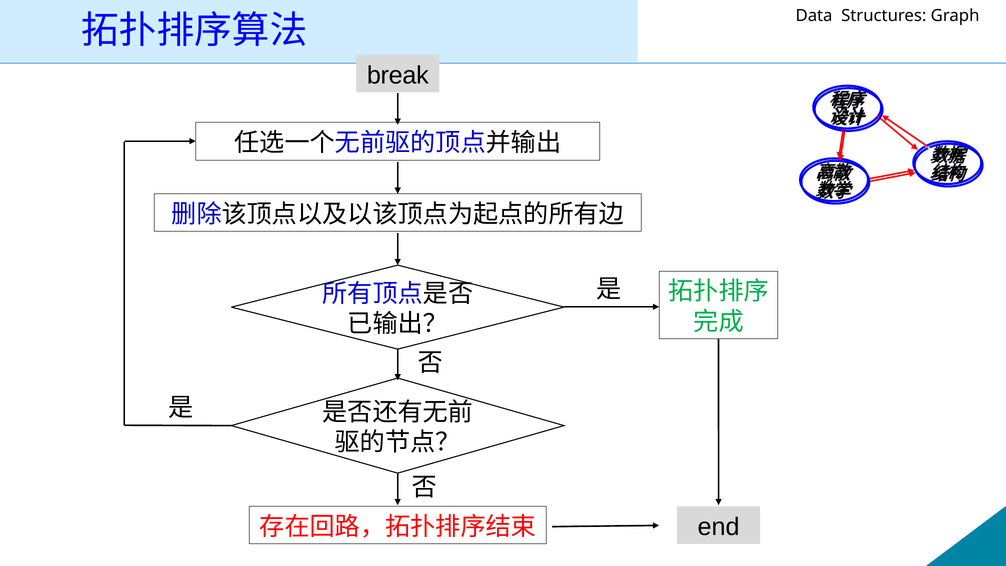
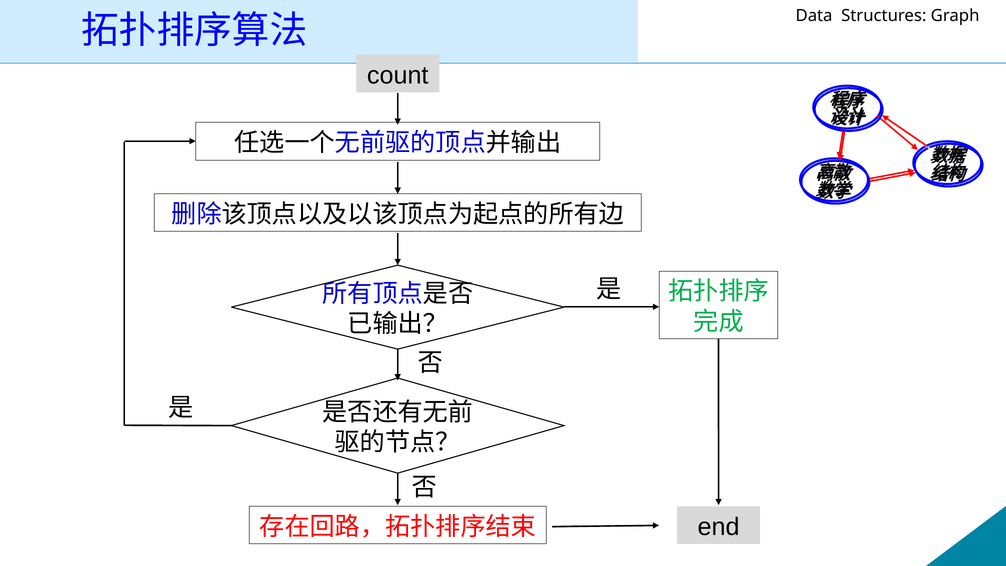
break: break -> count
